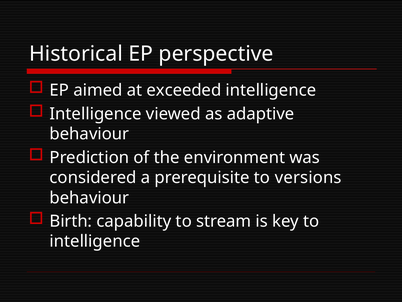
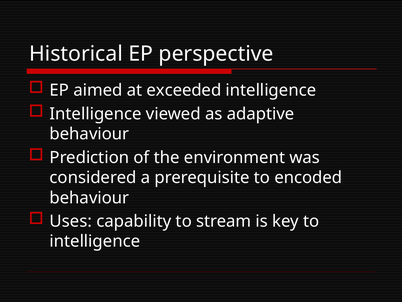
versions: versions -> encoded
Birth: Birth -> Uses
